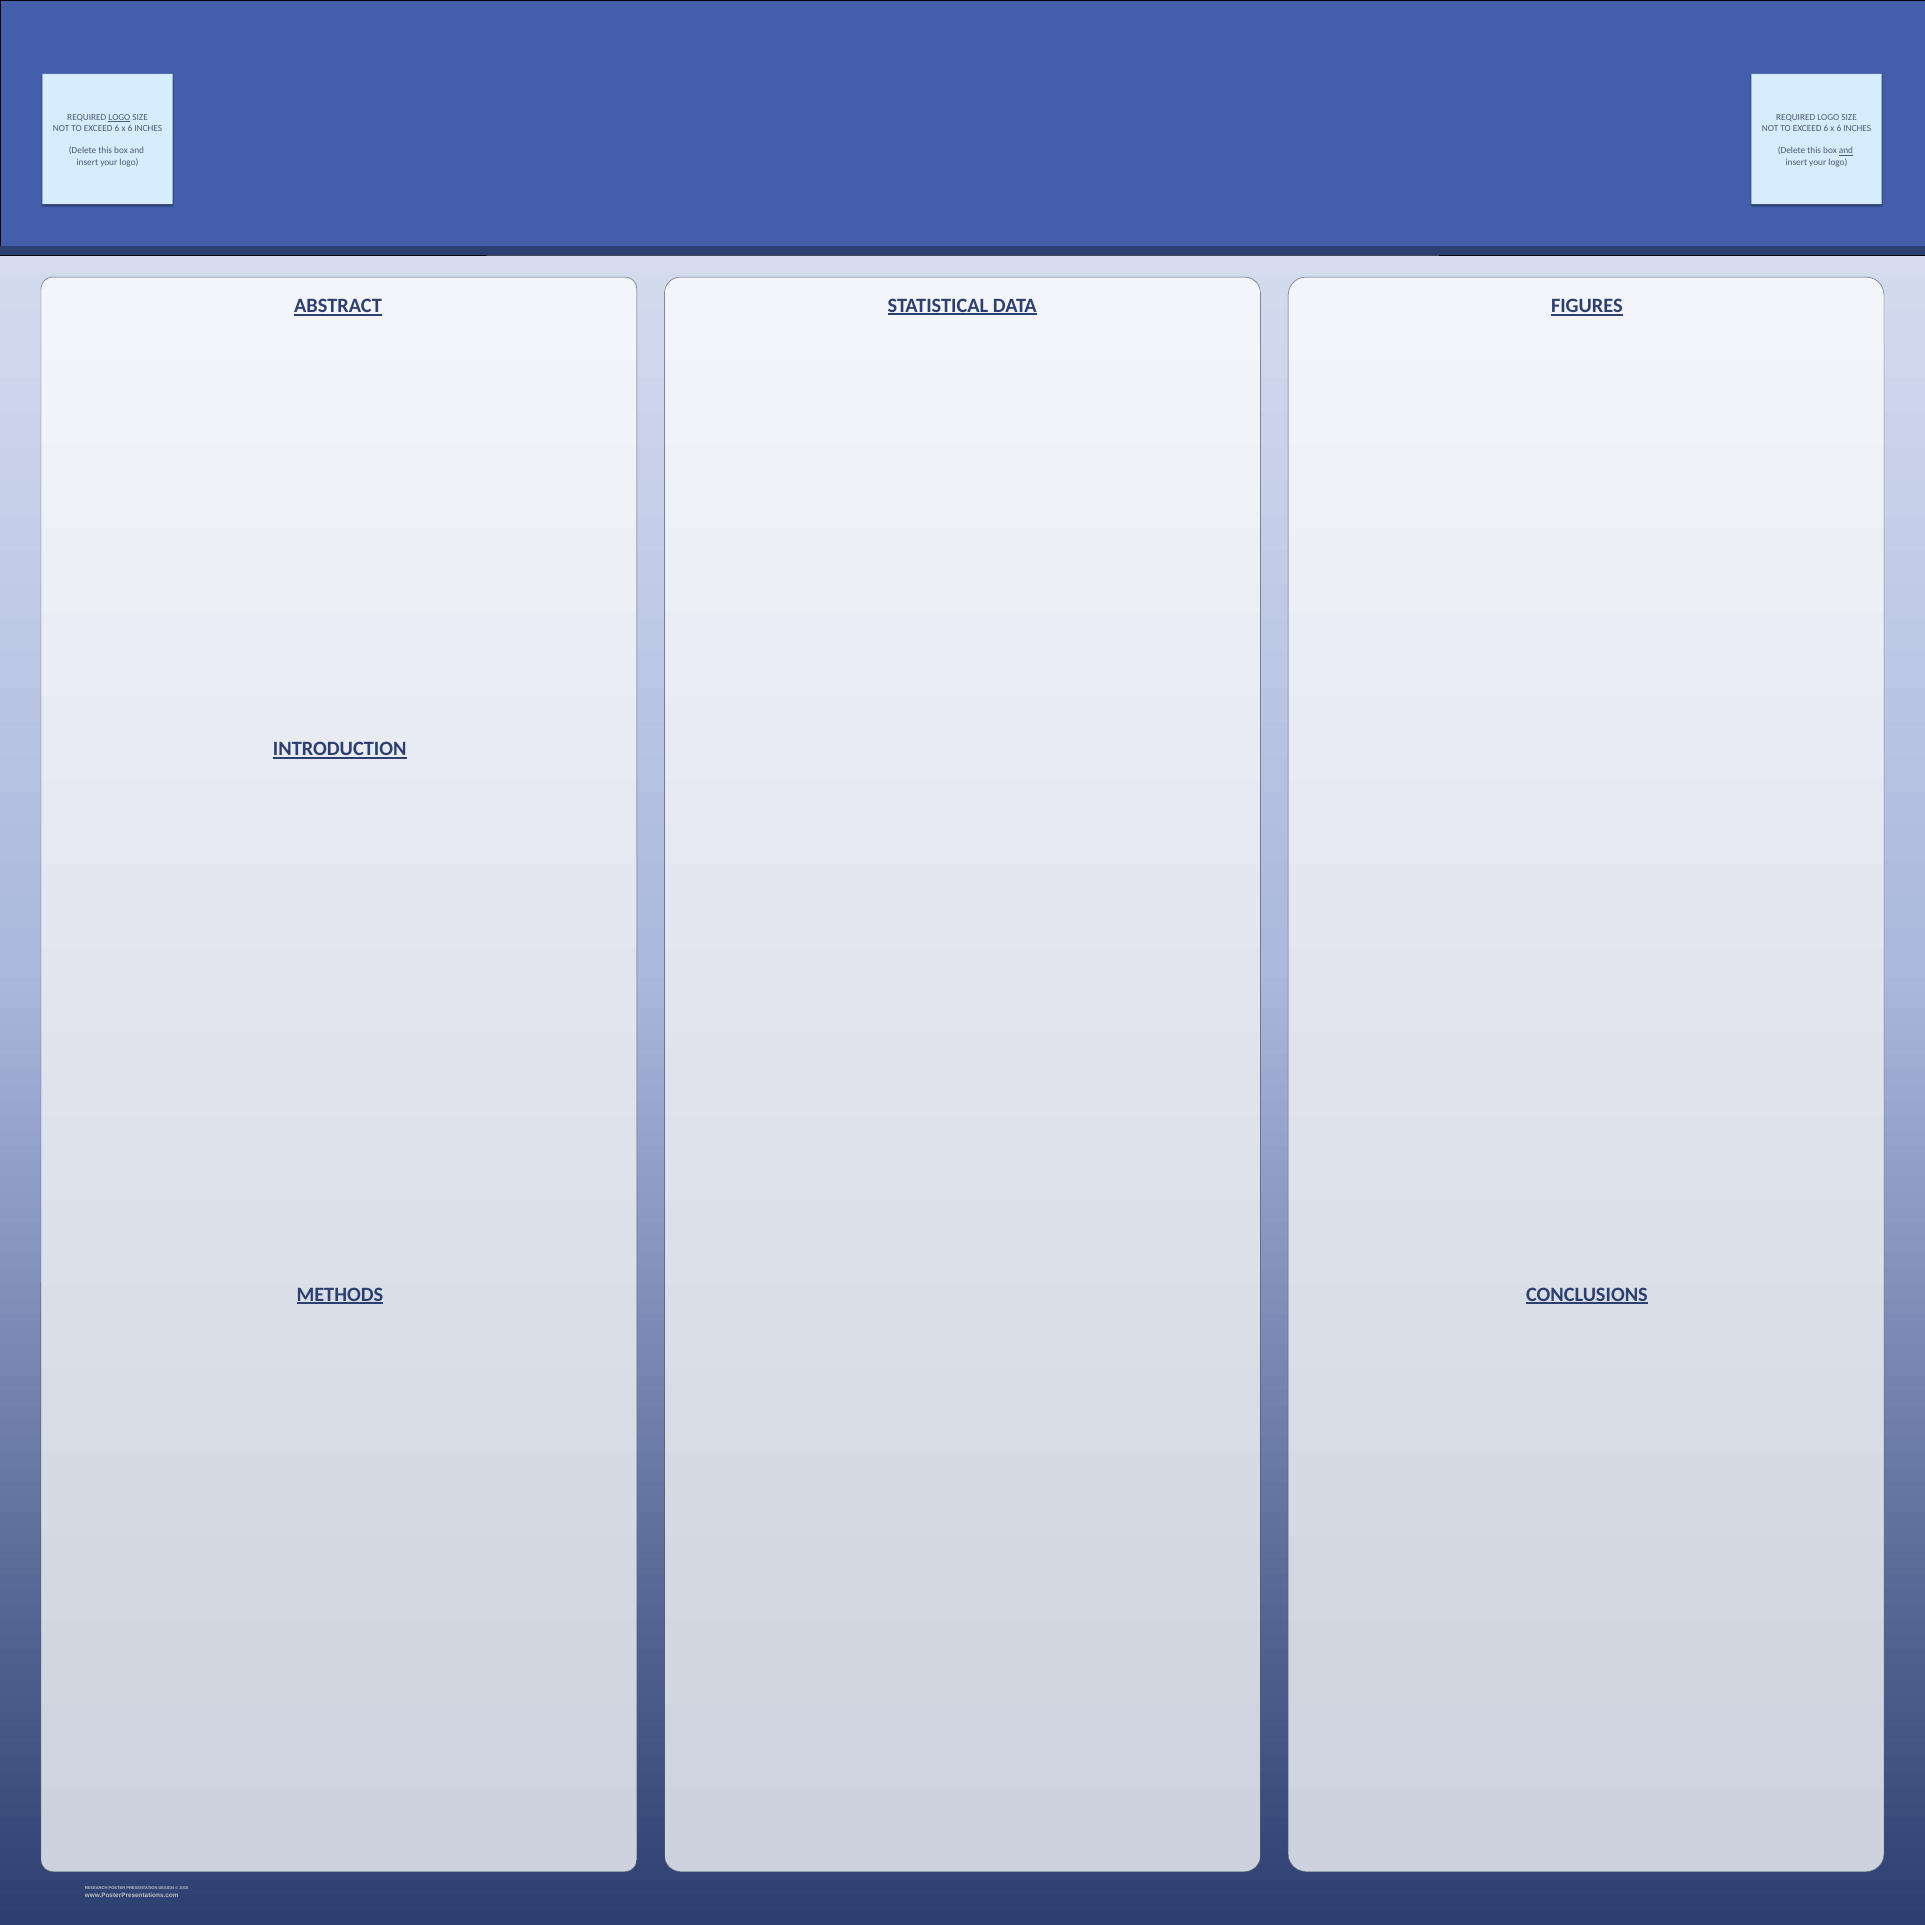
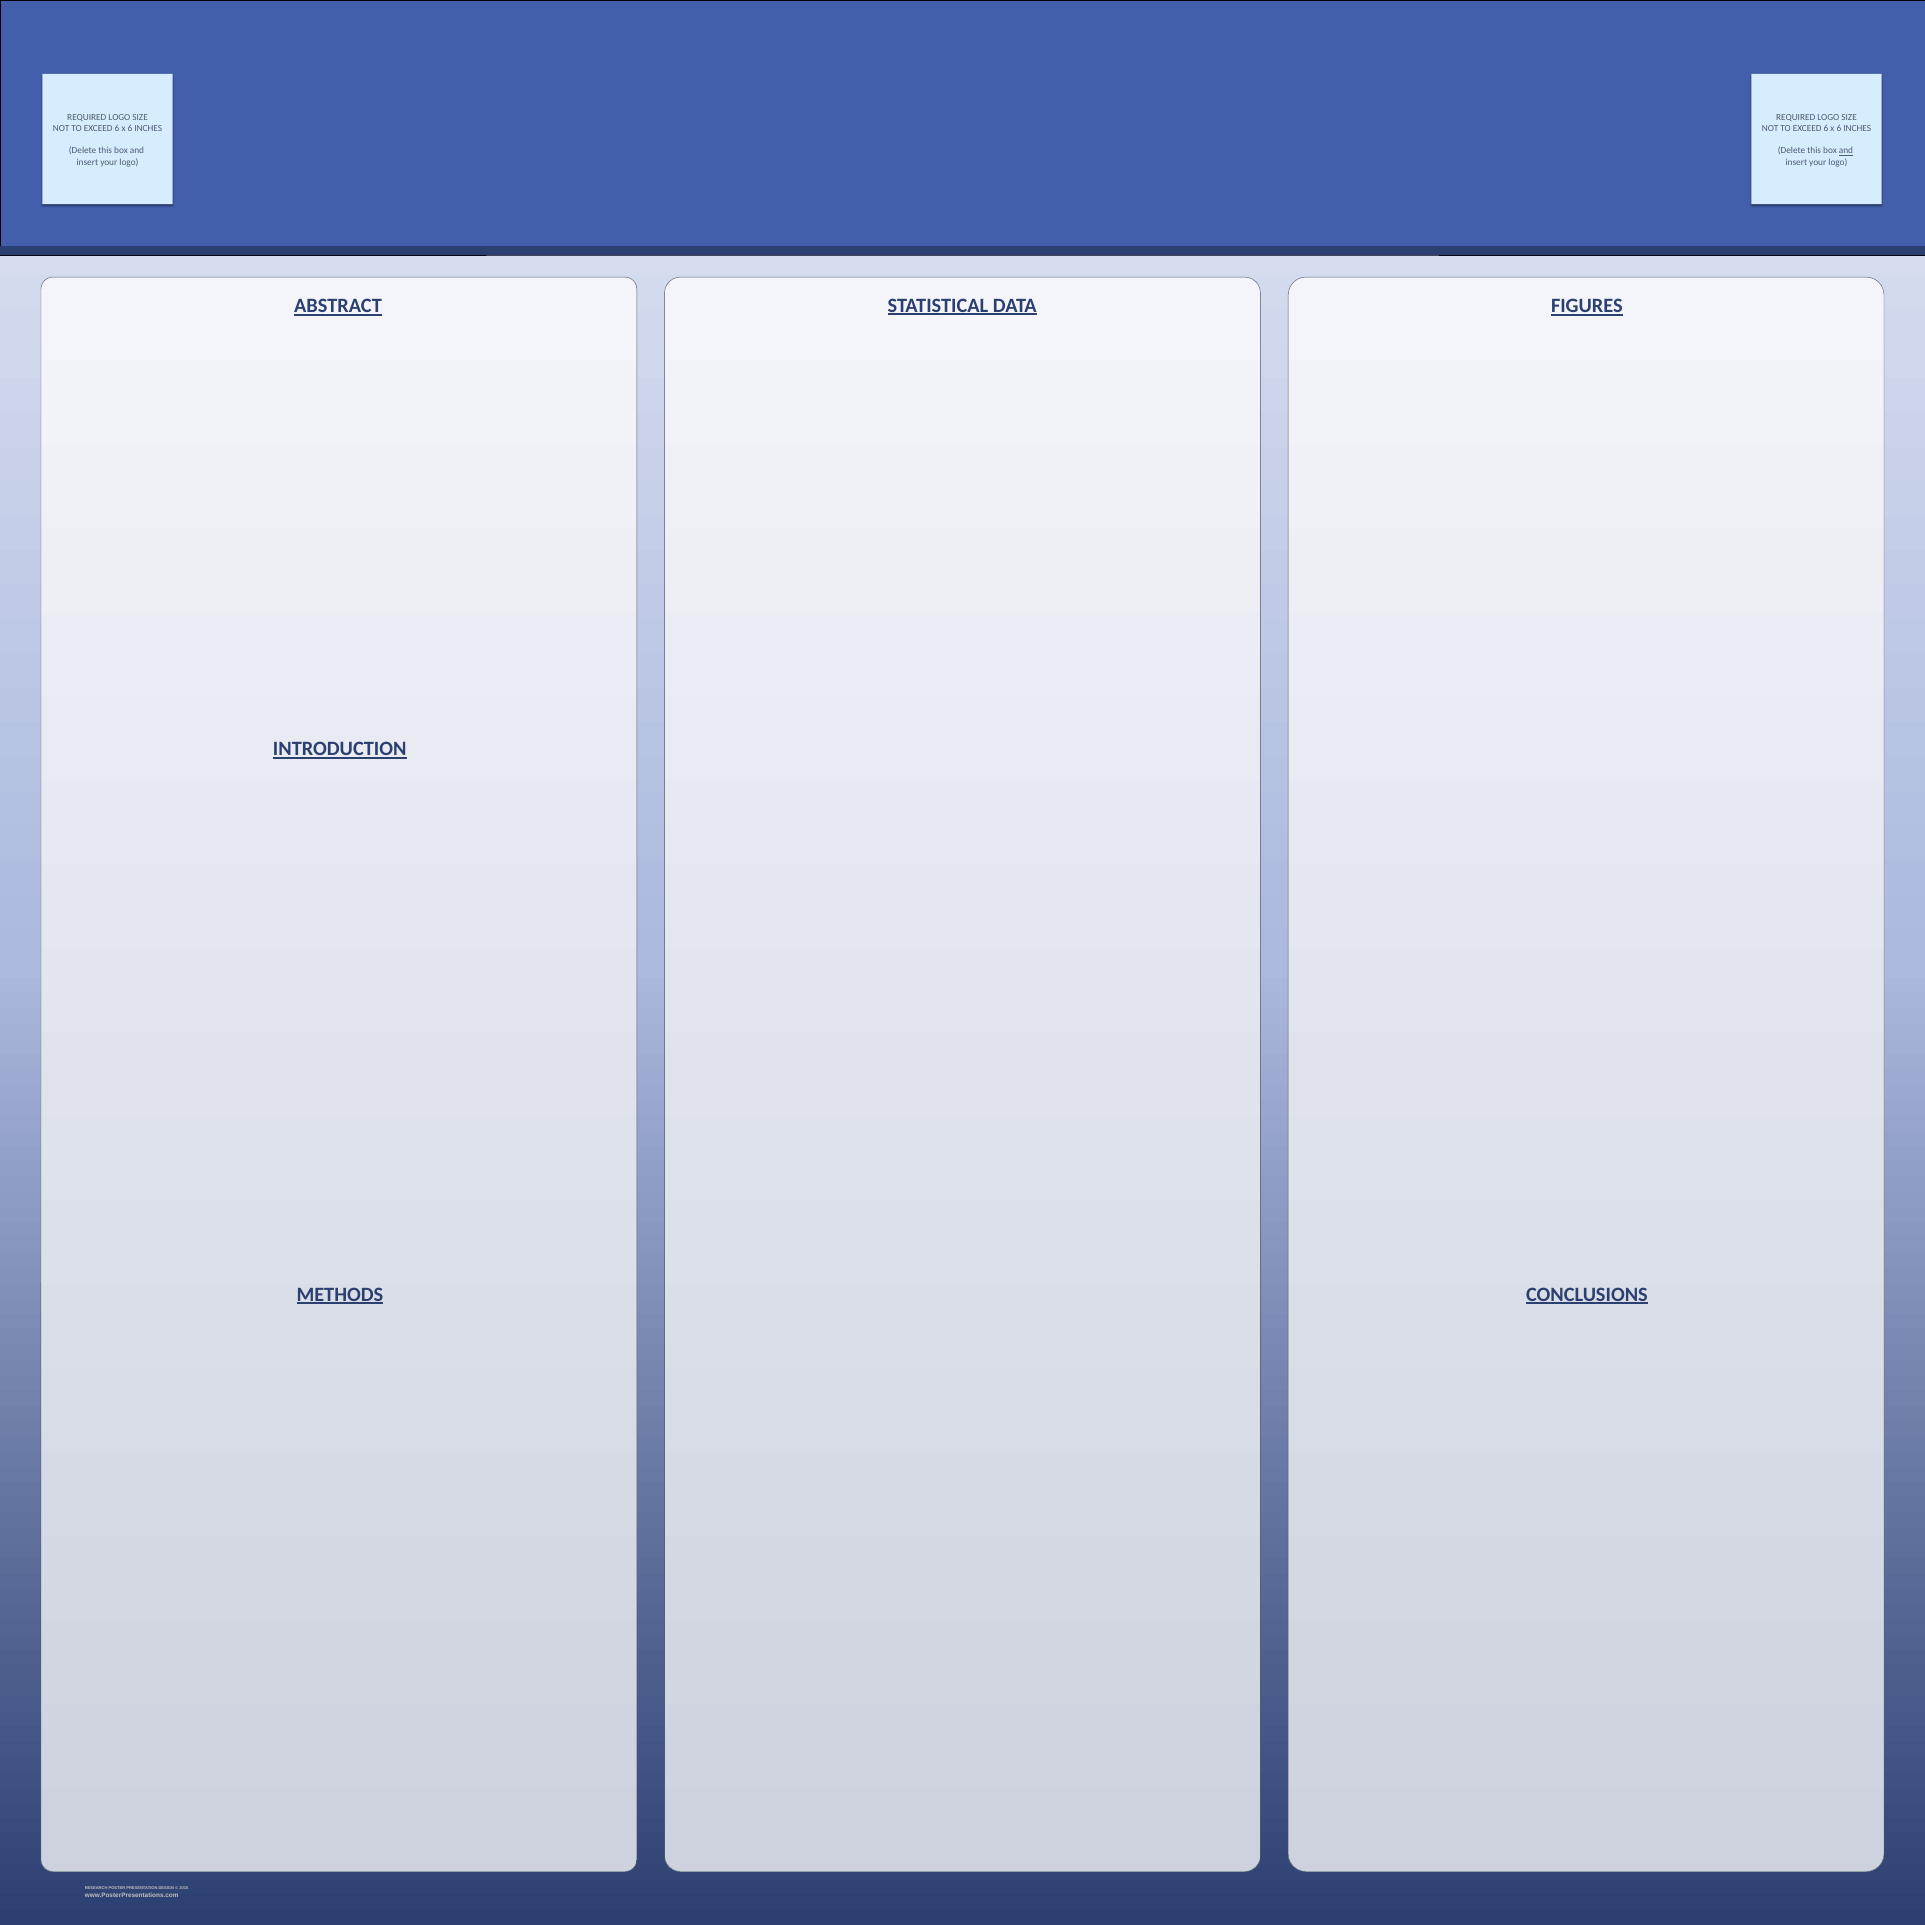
LOGO at (119, 117) underline: present -> none
